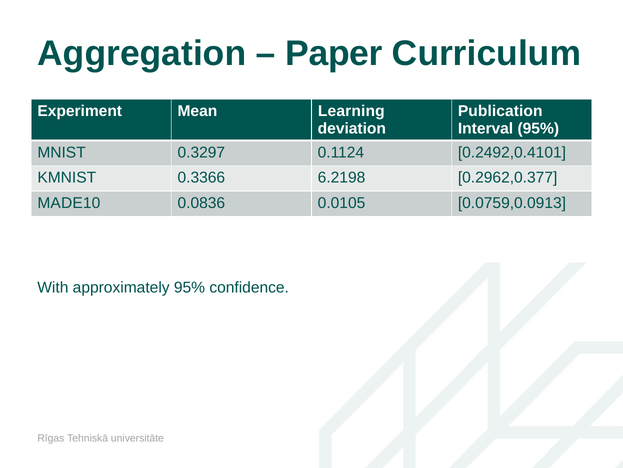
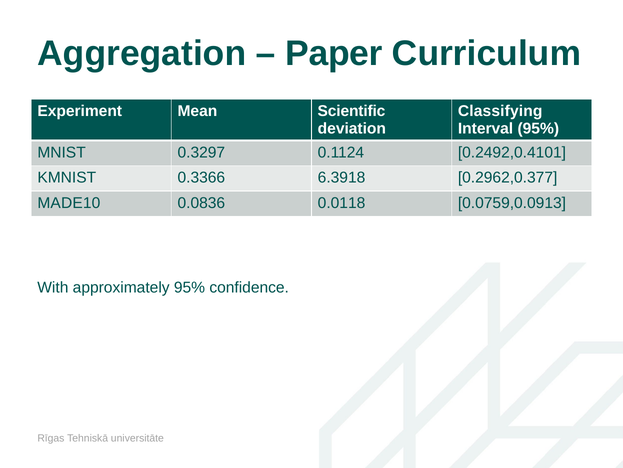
Learning: Learning -> Scientific
Publication: Publication -> Classifying
6.2198: 6.2198 -> 6.3918
0.0105: 0.0105 -> 0.0118
